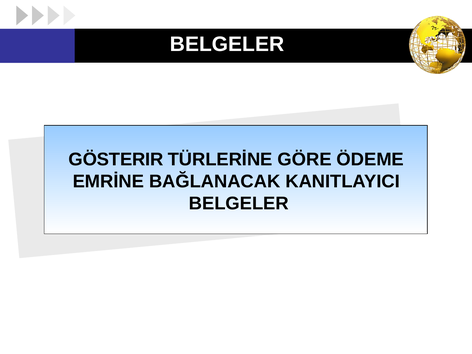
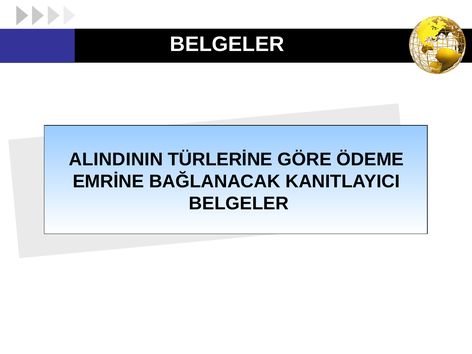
GÖSTERIR: GÖSTERIR -> ALINDININ
